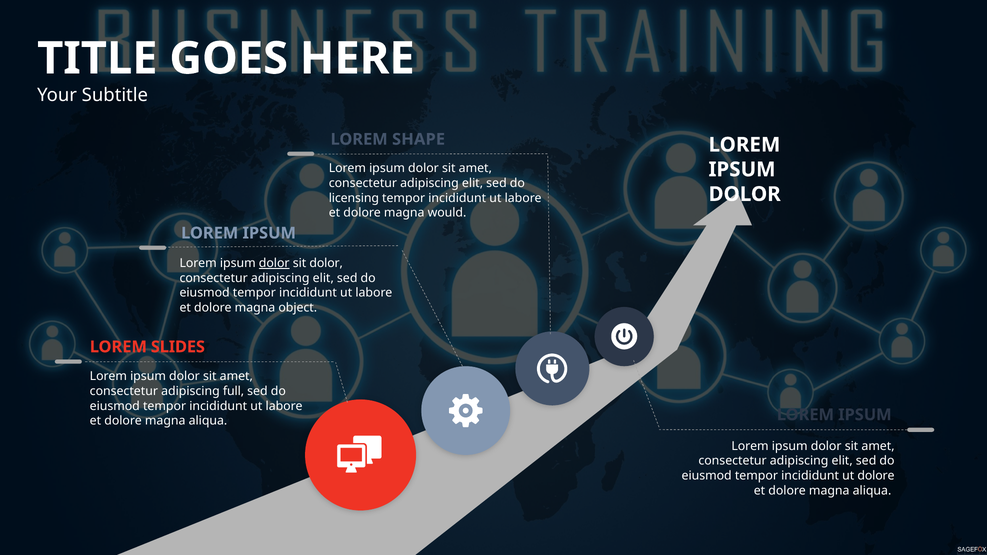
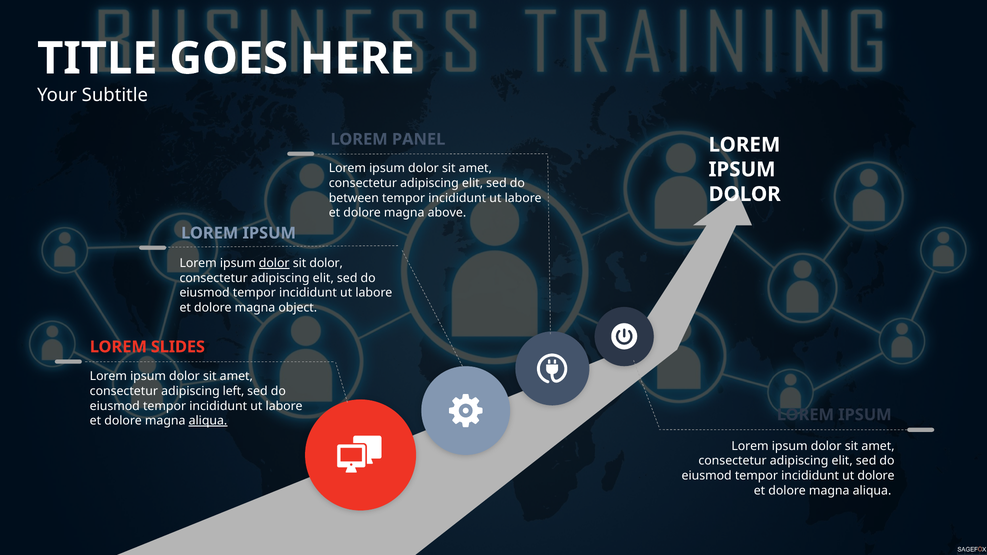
SHAPE: SHAPE -> PANEL
licensing: licensing -> between
would: would -> above
full: full -> left
aliqua at (208, 421) underline: none -> present
